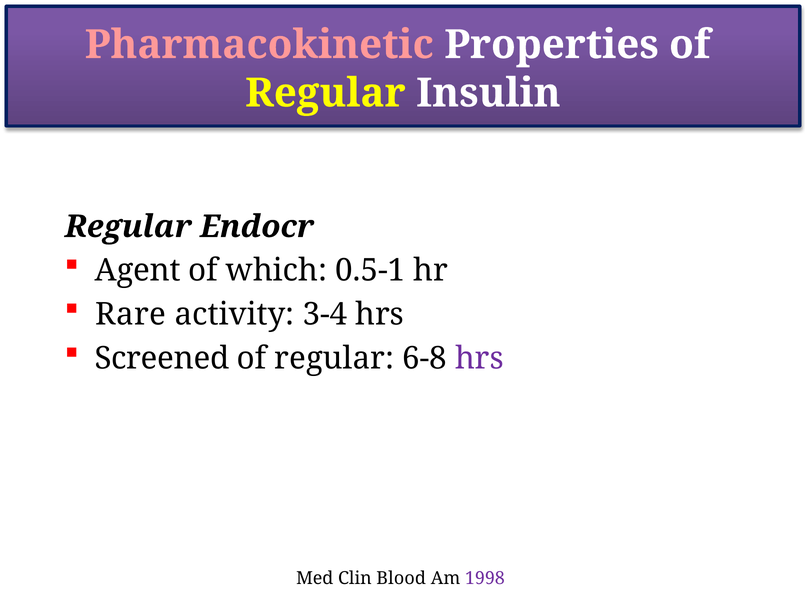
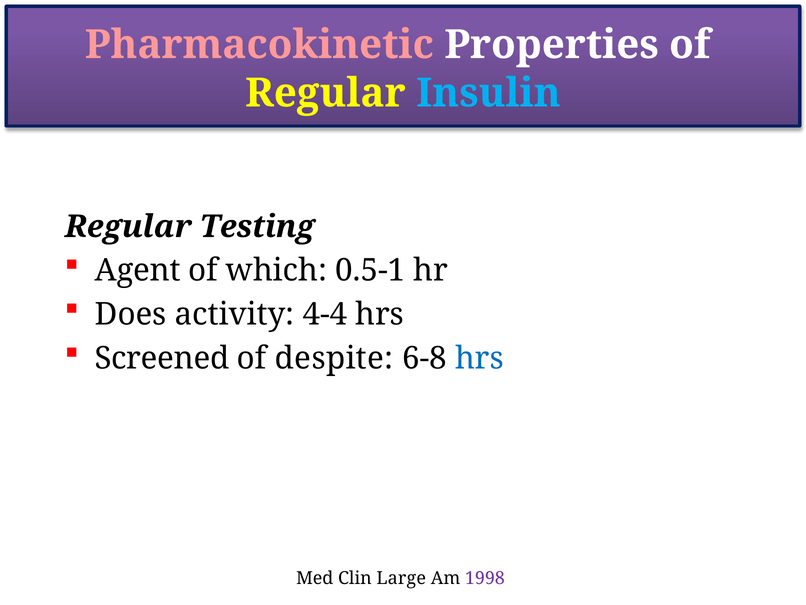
Insulin colour: white -> light blue
Endocr: Endocr -> Testing
Rare: Rare -> Does
3-4: 3-4 -> 4-4
regular at (334, 358): regular -> despite
hrs at (479, 358) colour: purple -> blue
Blood: Blood -> Large
